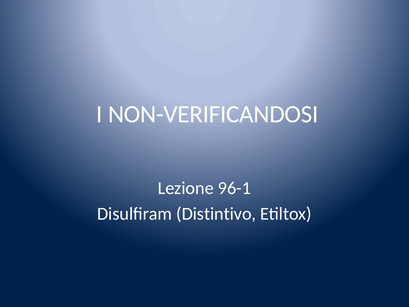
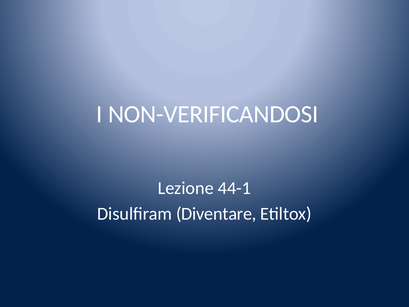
96-1: 96-1 -> 44-1
Distintivo: Distintivo -> Diventare
